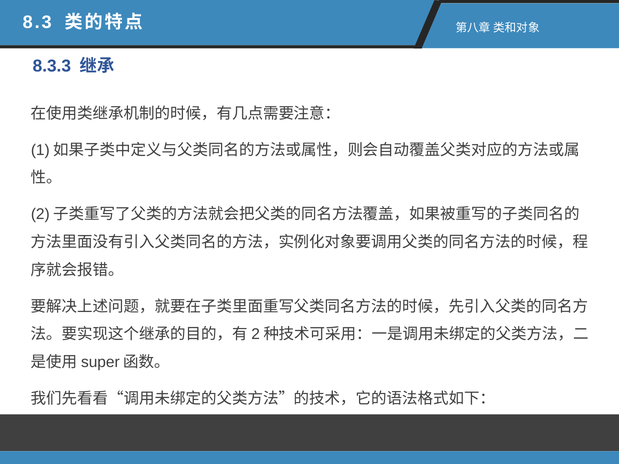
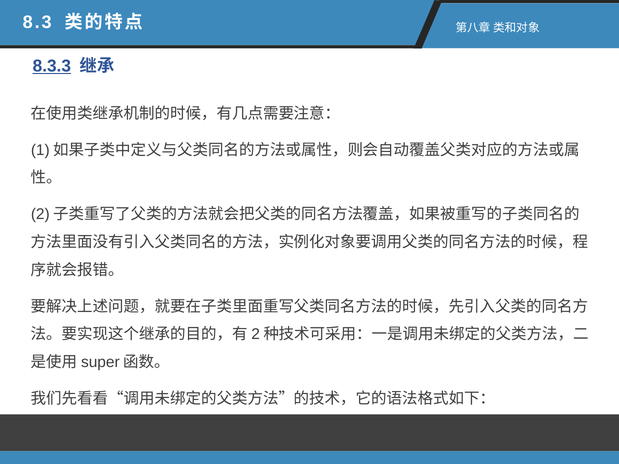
8.3.3 underline: none -> present
